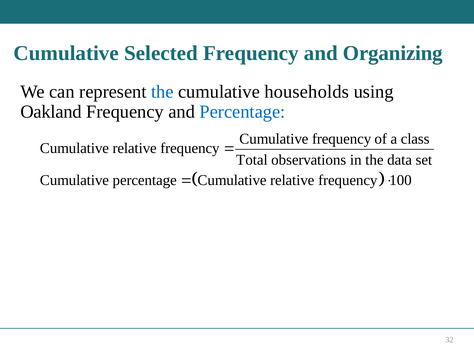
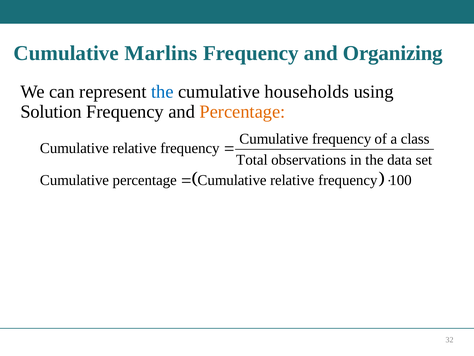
Selected: Selected -> Marlins
Oakland: Oakland -> Solution
Percentage at (242, 112) colour: blue -> orange
